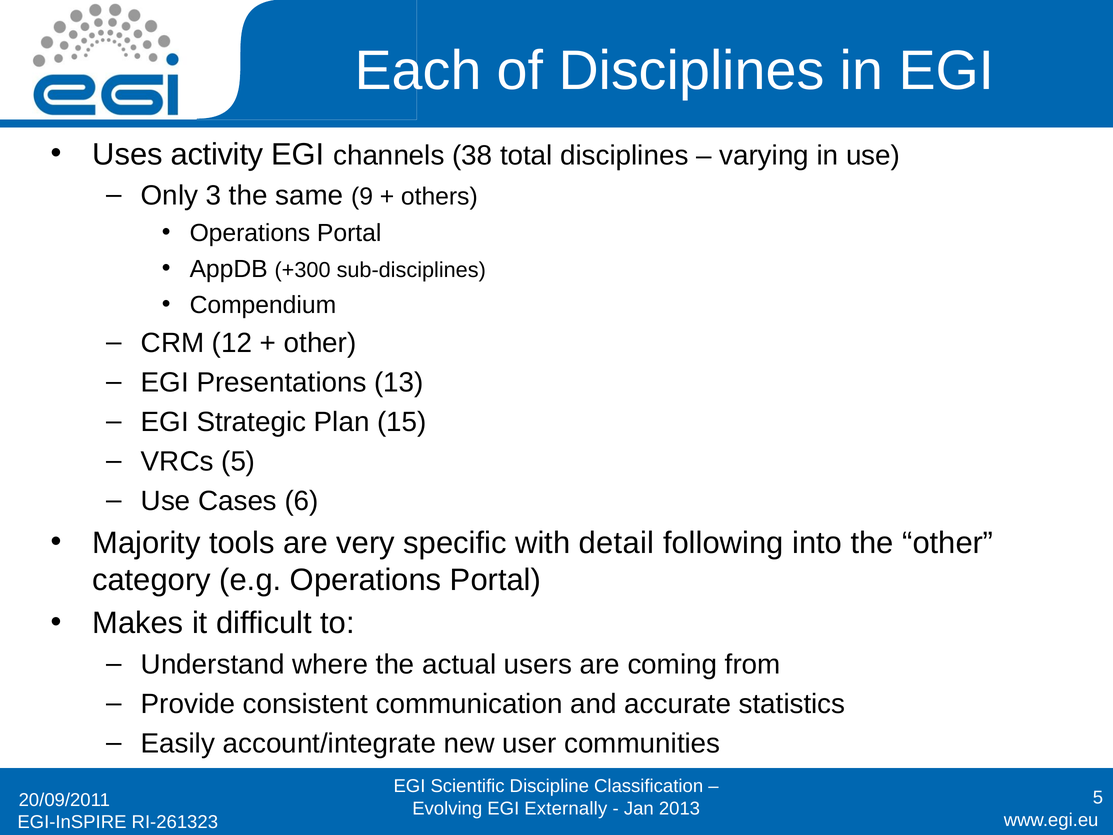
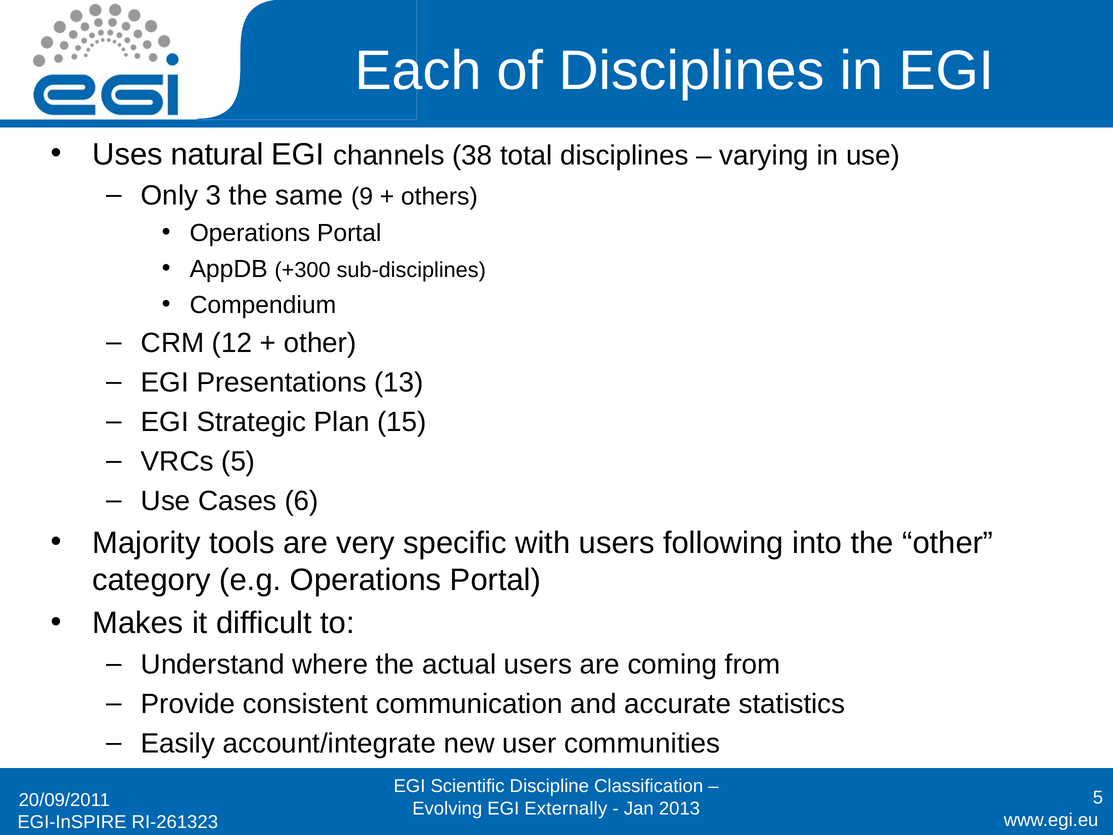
activity: activity -> natural
with detail: detail -> users
